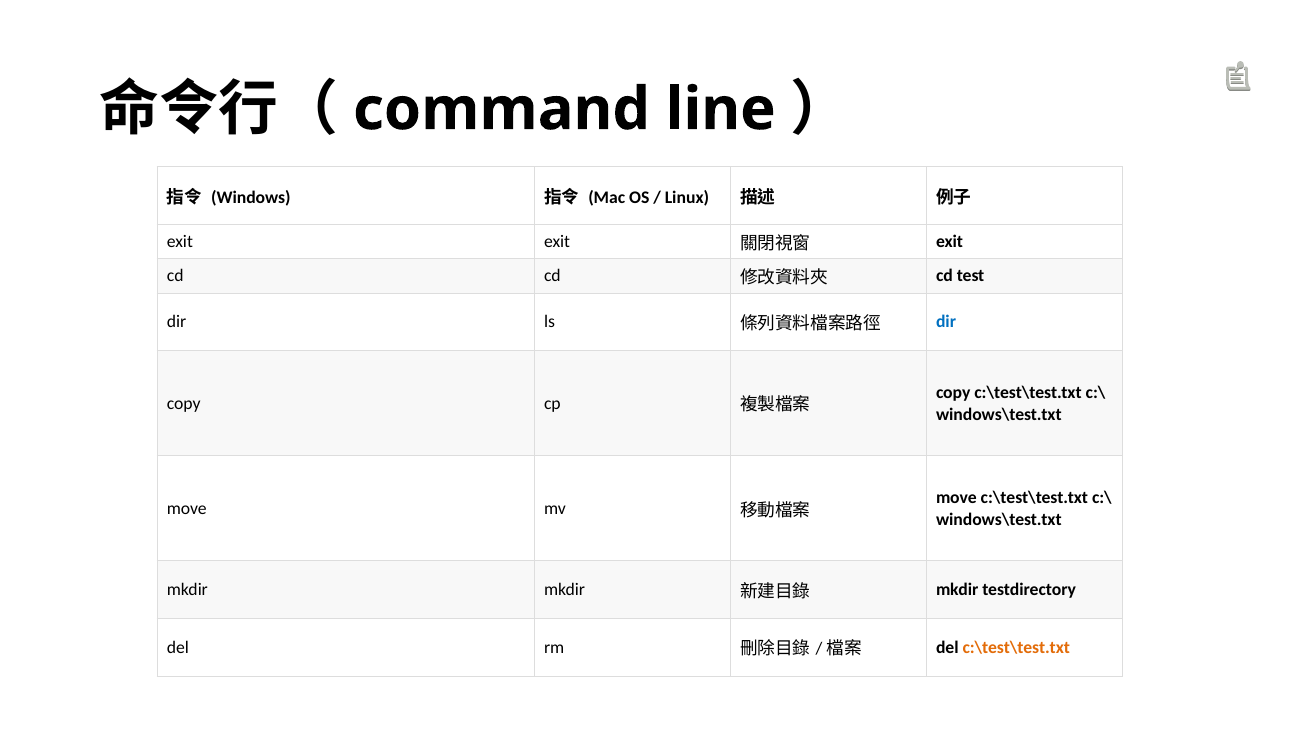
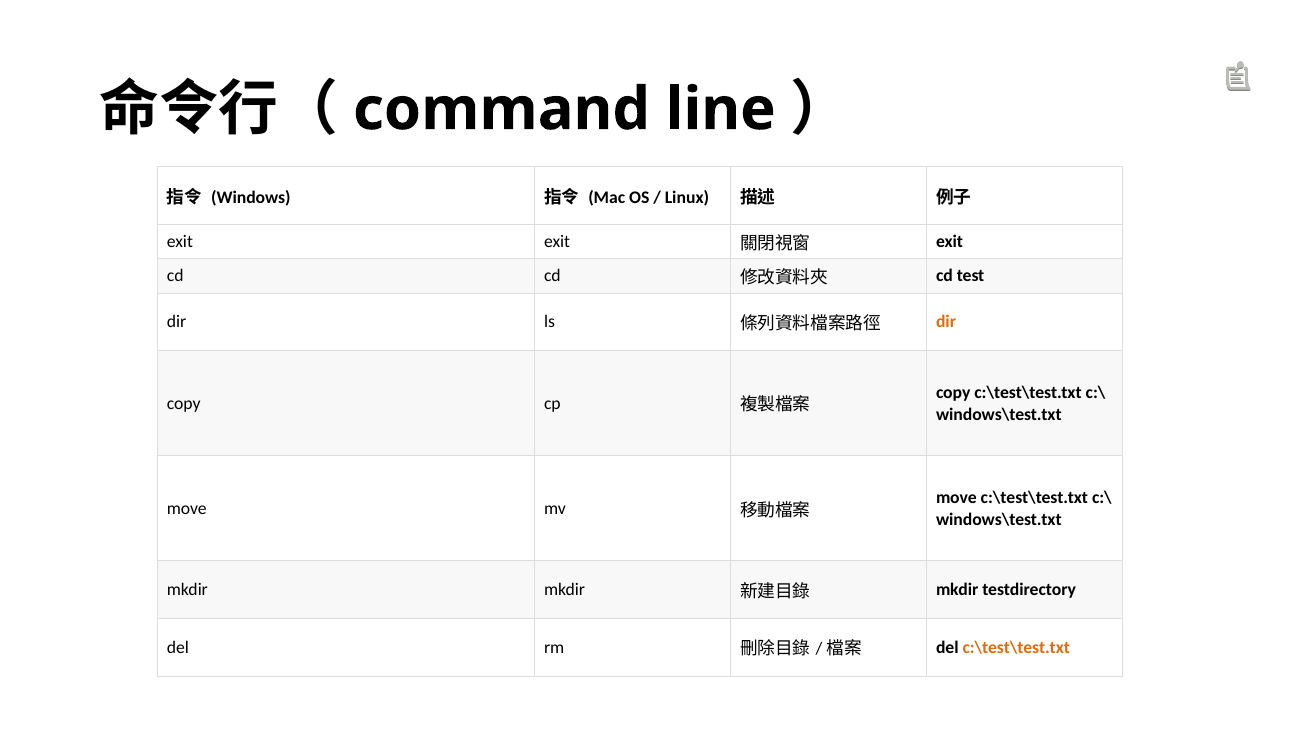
dir at (946, 322) colour: blue -> orange
